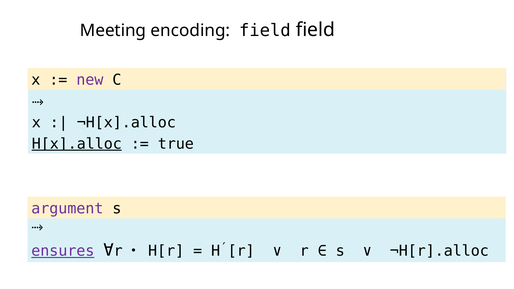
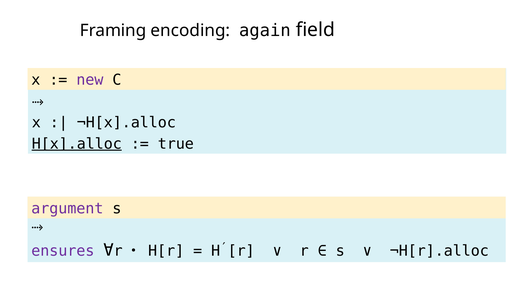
Meeting: Meeting -> Framing
encoding field: field -> again
ensures underline: present -> none
